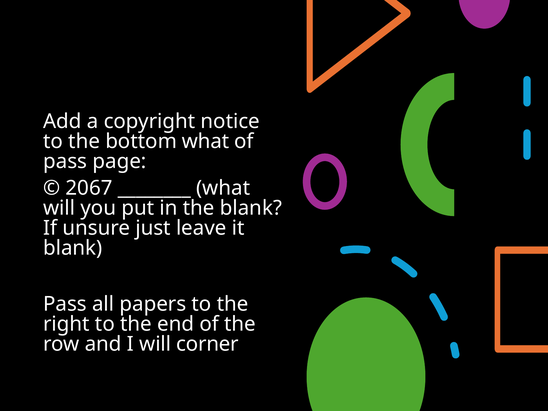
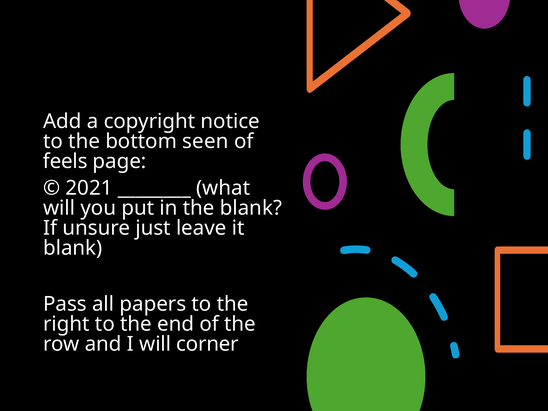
bottom what: what -> seen
pass at (65, 161): pass -> feels
2067: 2067 -> 2021
